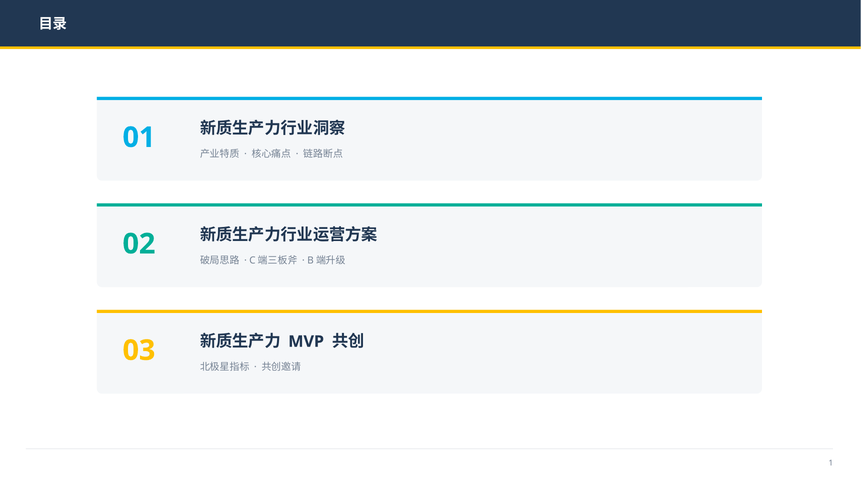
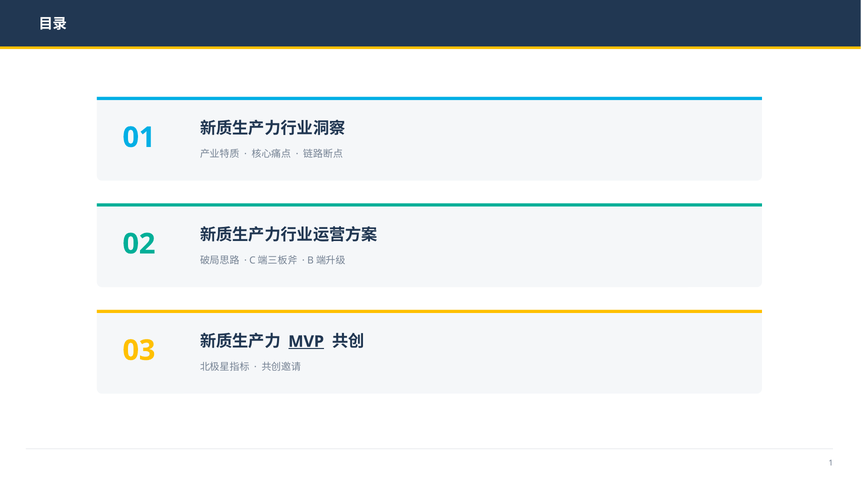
MVP underline: none -> present
